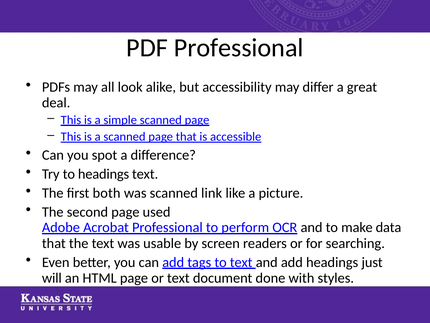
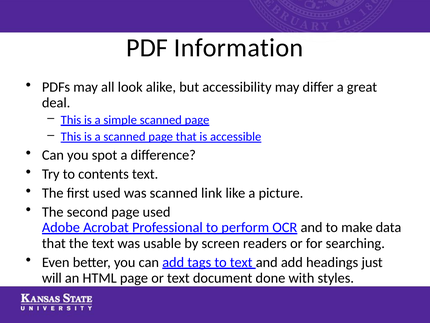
PDF Professional: Professional -> Information
to headings: headings -> contents
first both: both -> used
